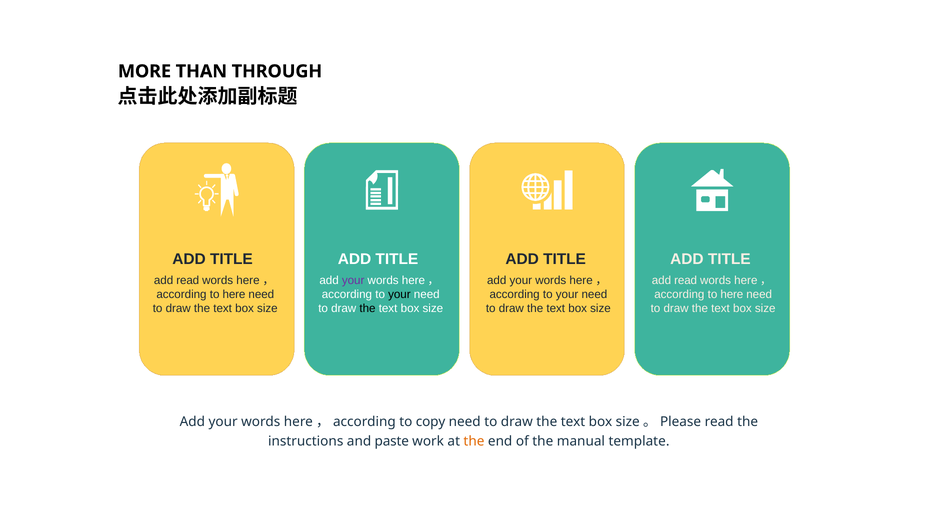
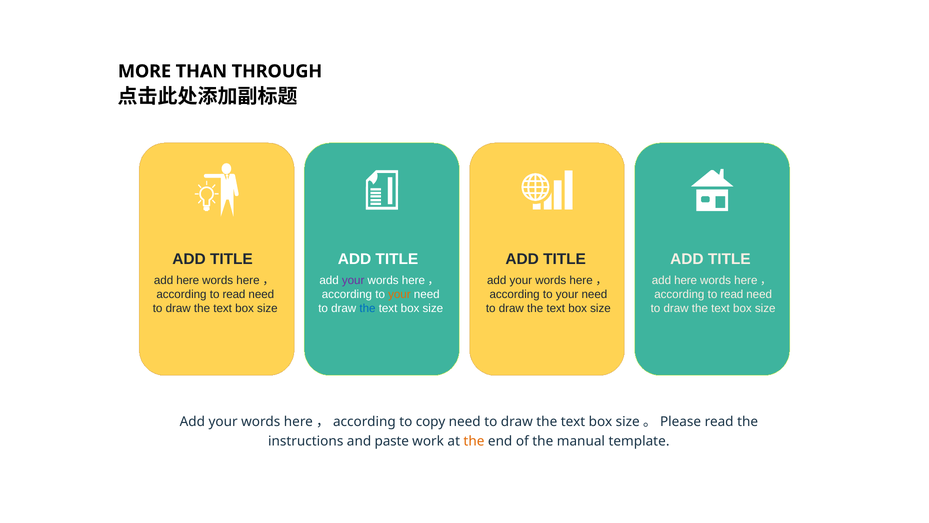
read at (188, 280): read -> here
read at (686, 280): read -> here
here at (234, 294): here -> read
your at (399, 294) colour: black -> orange
here at (732, 294): here -> read
the at (367, 308) colour: black -> blue
